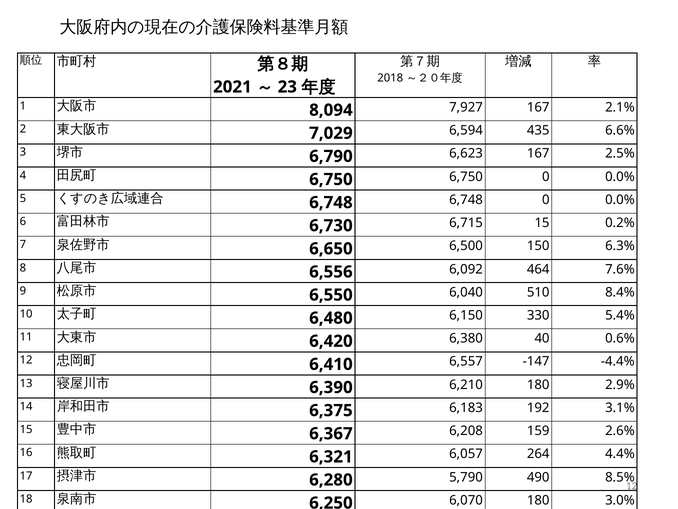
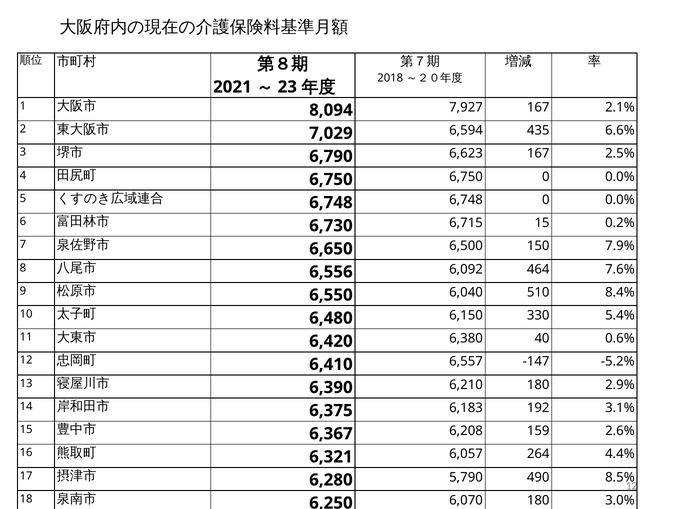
6.3%: 6.3% -> 7.9%
-4.4%: -4.4% -> -5.2%
